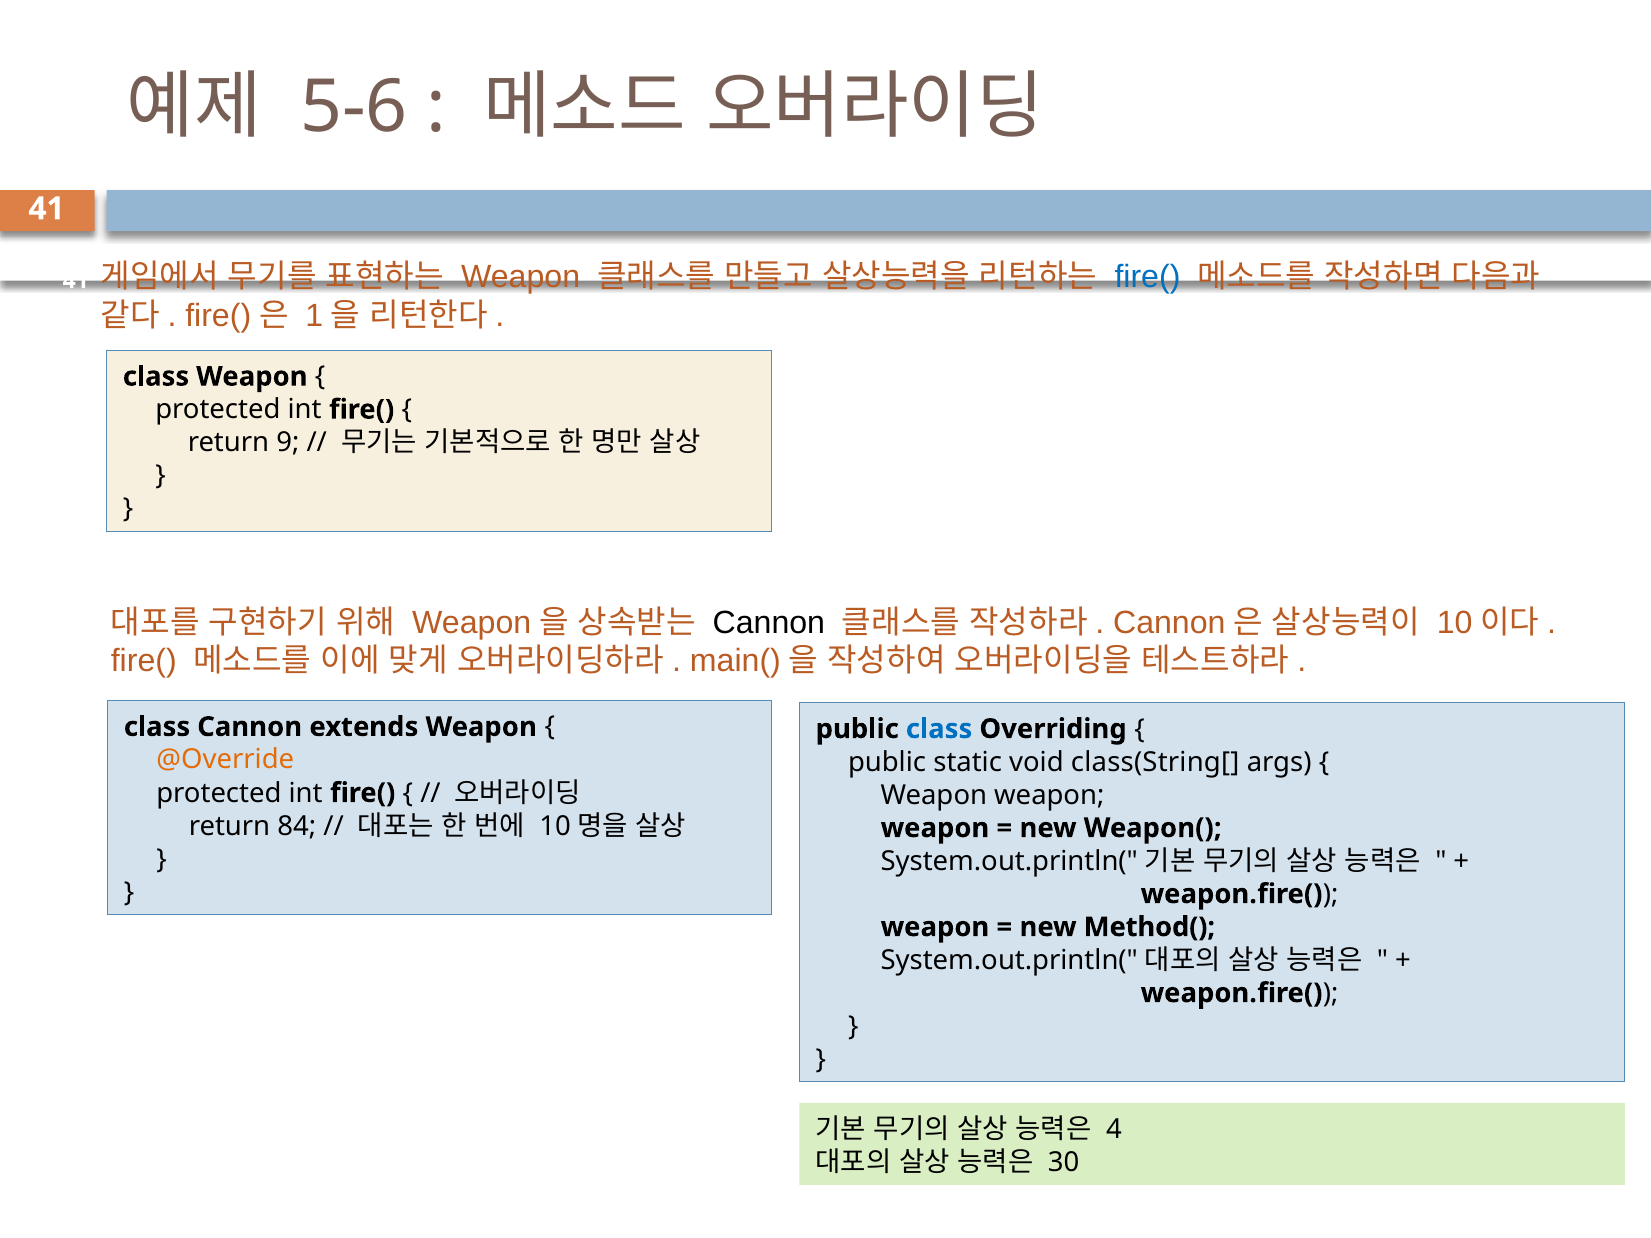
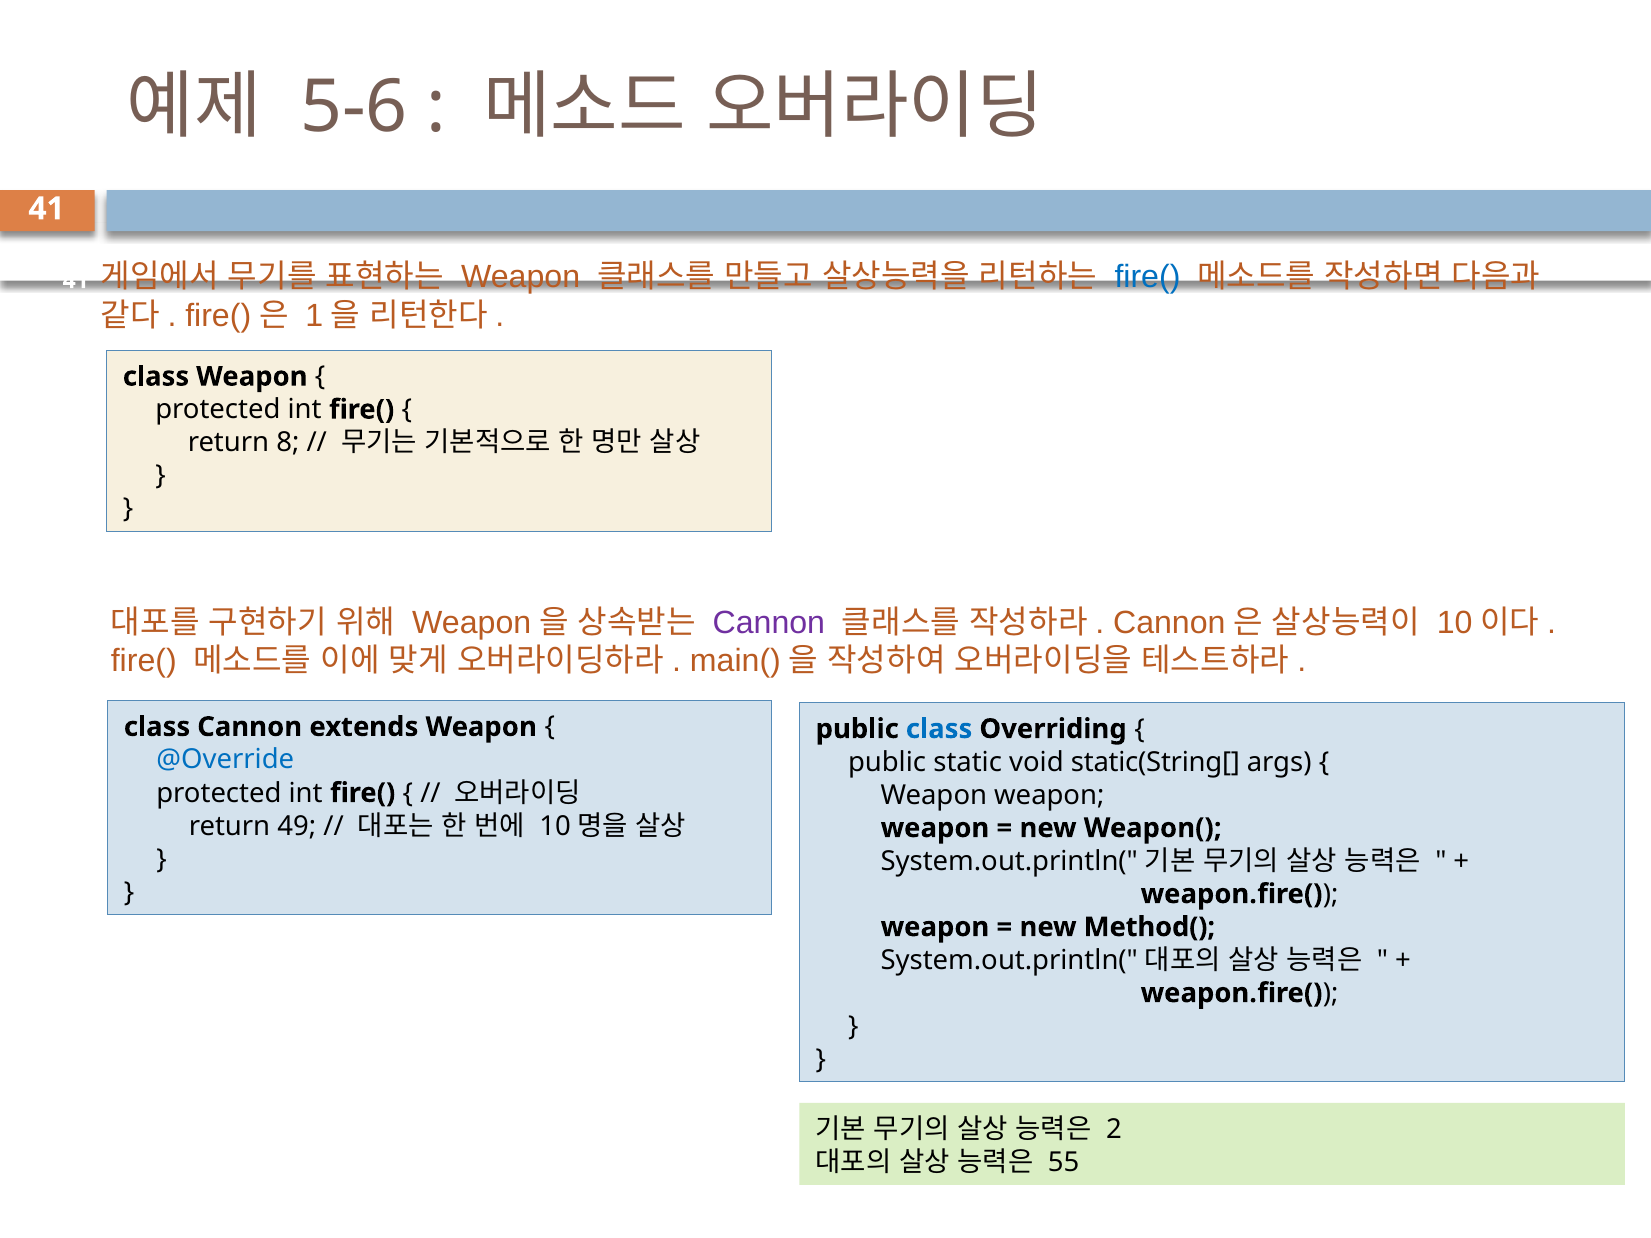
9: 9 -> 8
Cannon at (769, 623) colour: black -> purple
@Override colour: orange -> blue
class(String[: class(String[ -> static(String[
84: 84 -> 49
4: 4 -> 2
30: 30 -> 55
